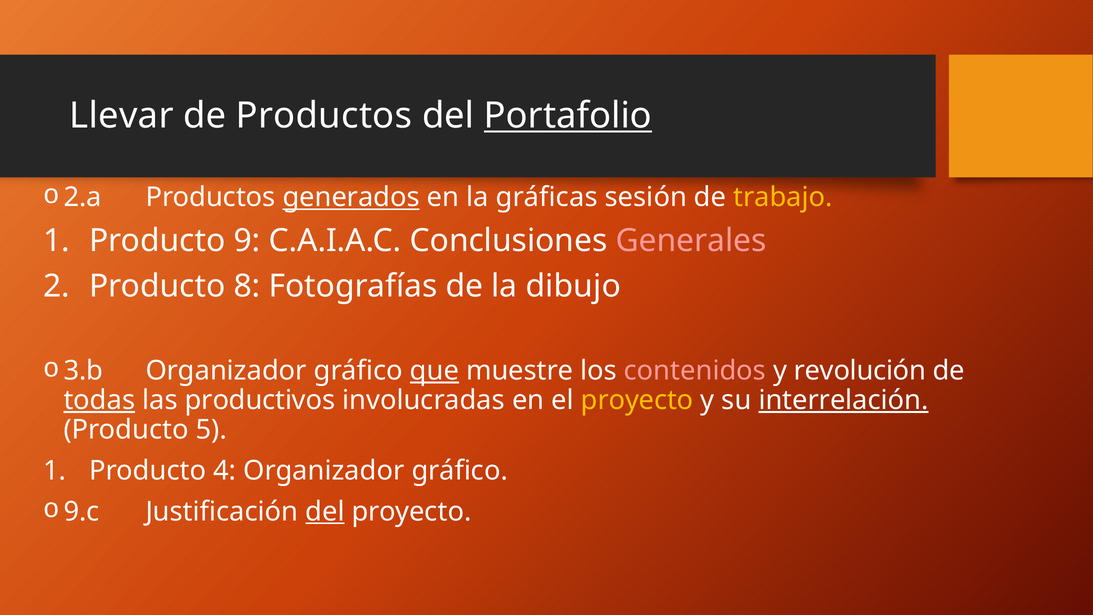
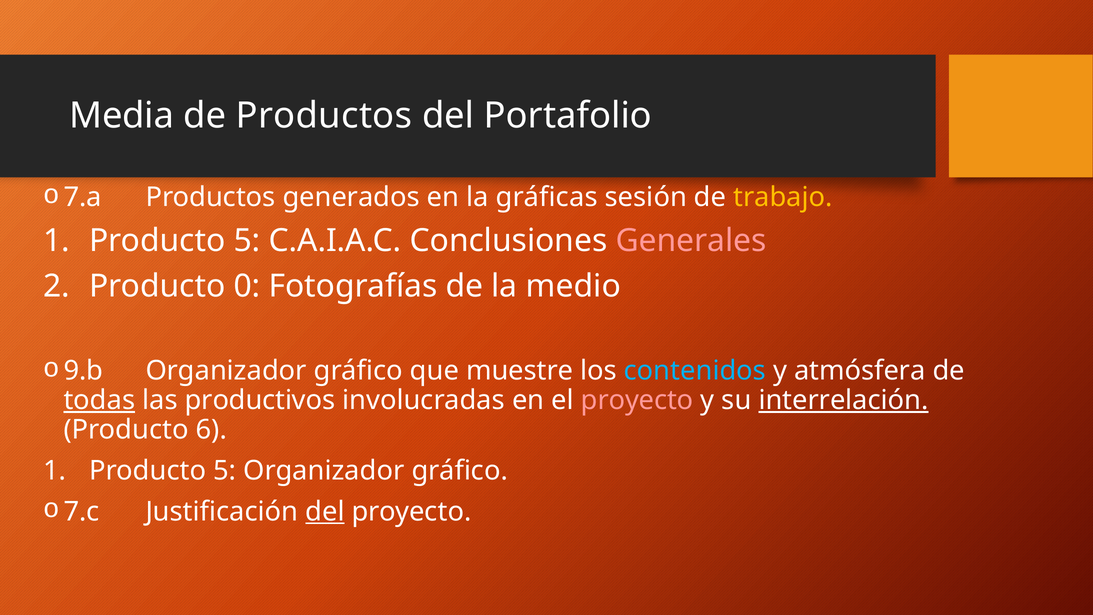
Llevar: Llevar -> Media
Portafolio underline: present -> none
2.a: 2.a -> 7.a
generados underline: present -> none
9 at (247, 241): 9 -> 5
8: 8 -> 0
dibujo: dibujo -> medio
3.b: 3.b -> 9.b
que underline: present -> none
contenidos colour: pink -> light blue
revolución: revolución -> atmósfera
proyecto at (637, 400) colour: yellow -> pink
5: 5 -> 6
4 at (225, 471): 4 -> 5
9.c: 9.c -> 7.c
